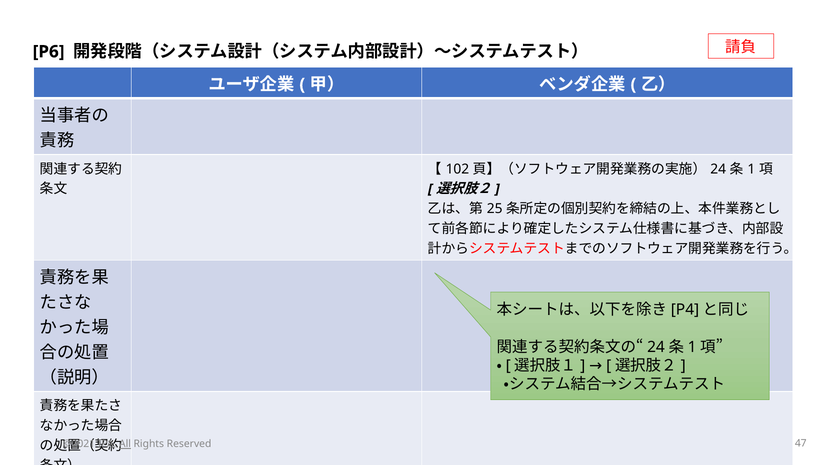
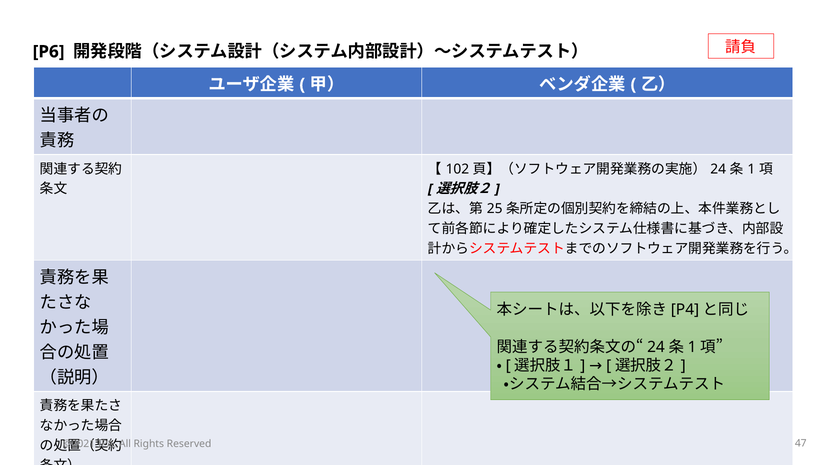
All underline: present -> none
